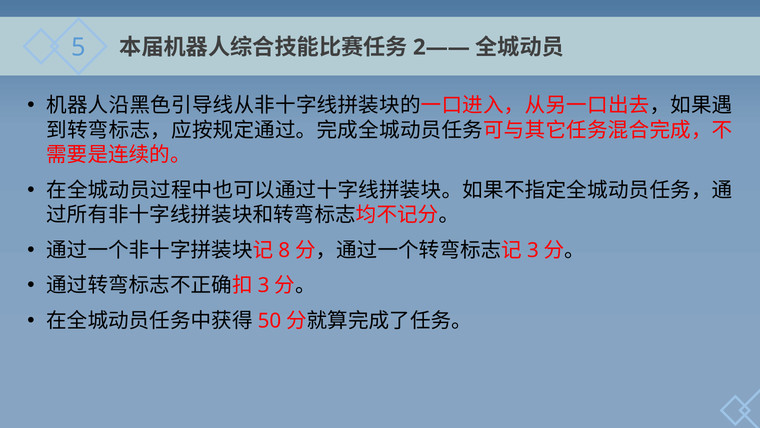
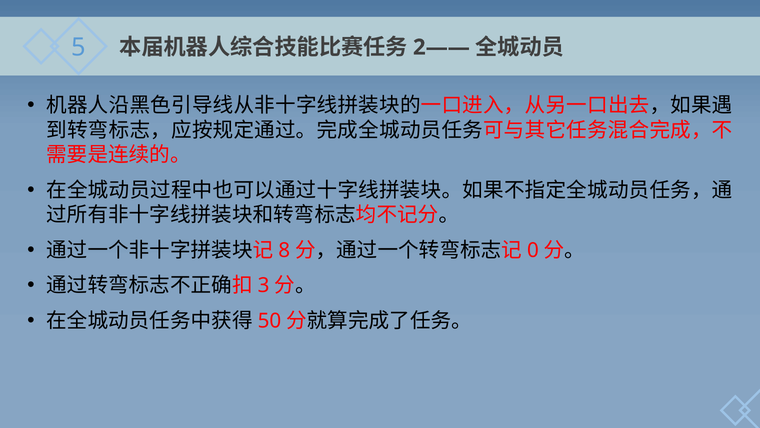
3 at (533, 250): 3 -> 0
